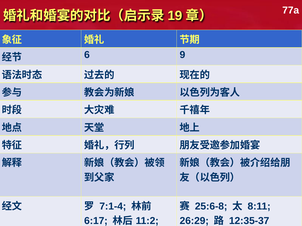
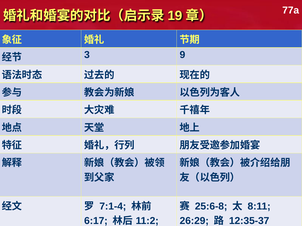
6: 6 -> 3
